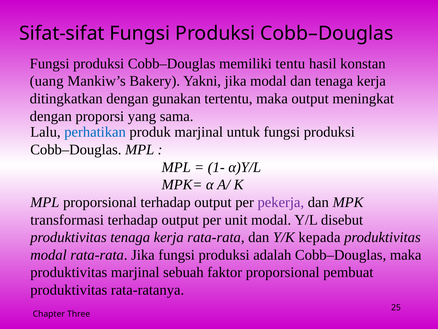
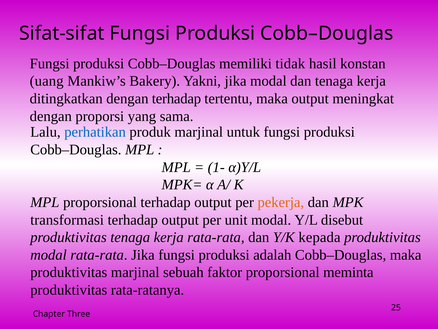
tentu: tentu -> tidak
dengan gunakan: gunakan -> terhadap
pekerja colour: purple -> orange
pembuat: pembuat -> meminta
